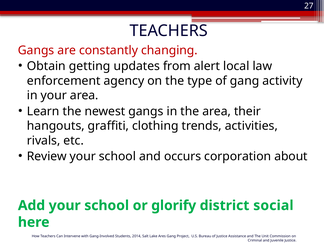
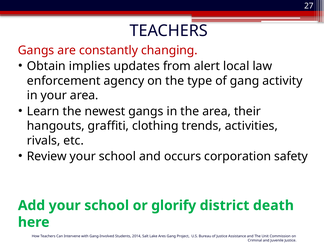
getting: getting -> implies
about: about -> safety
social: social -> death
